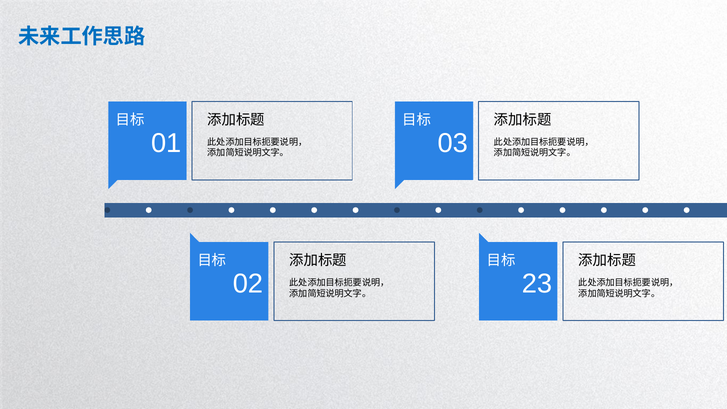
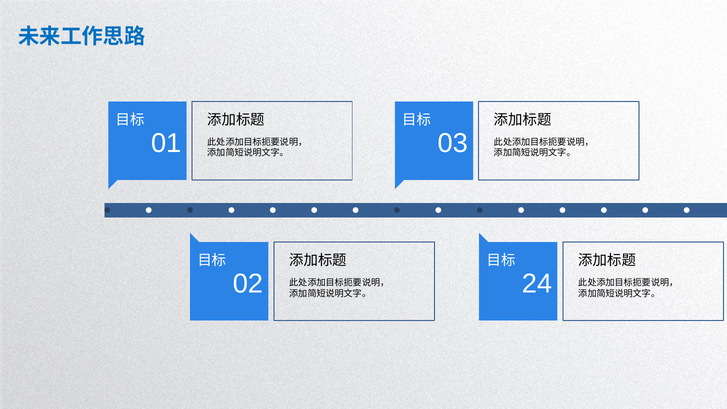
23: 23 -> 24
